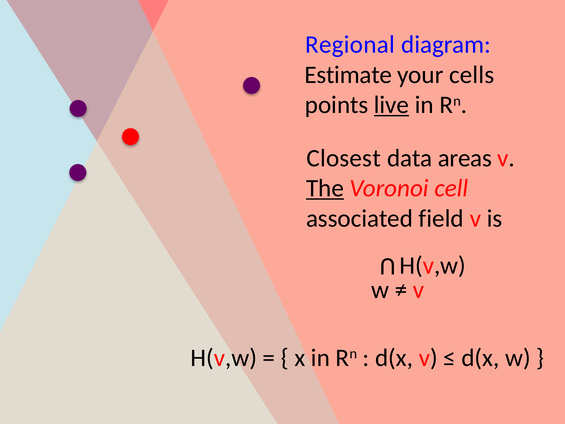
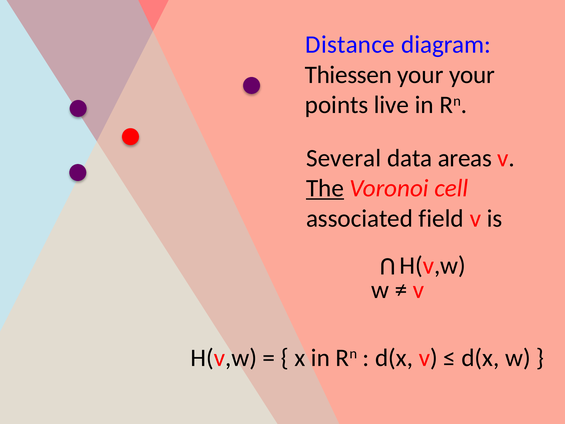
Regional: Regional -> Distance
Estimate: Estimate -> Thiessen
your cells: cells -> your
live underline: present -> none
Closest: Closest -> Several
